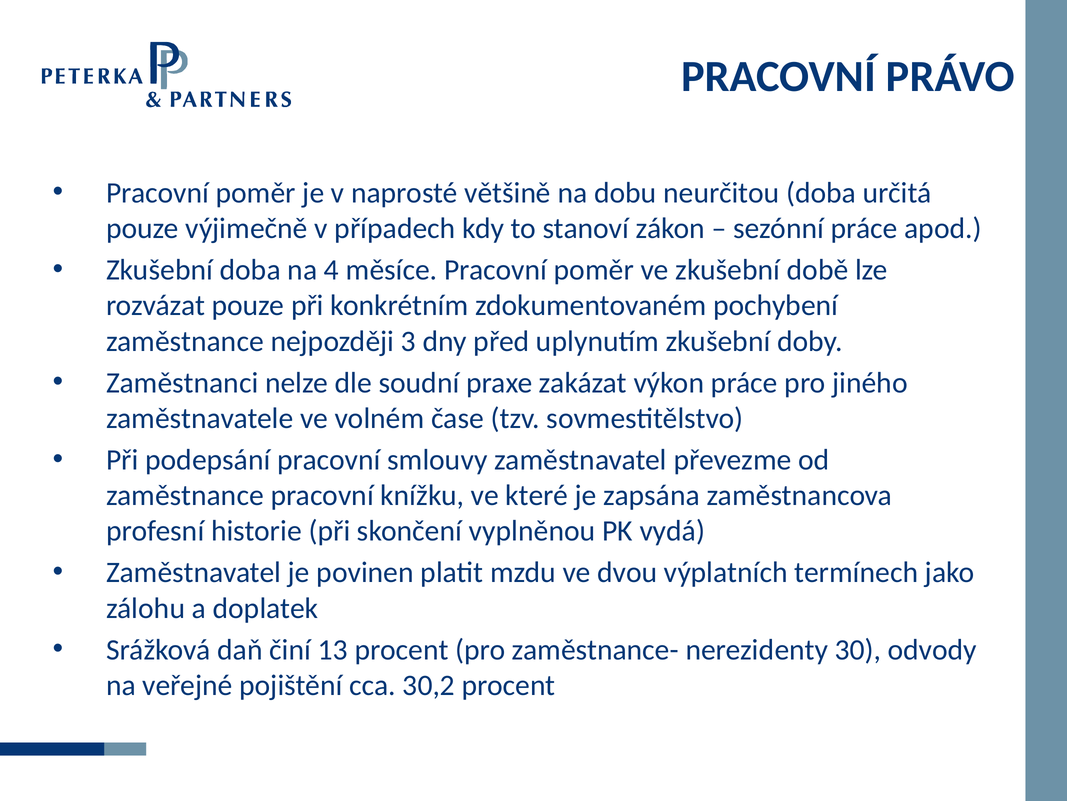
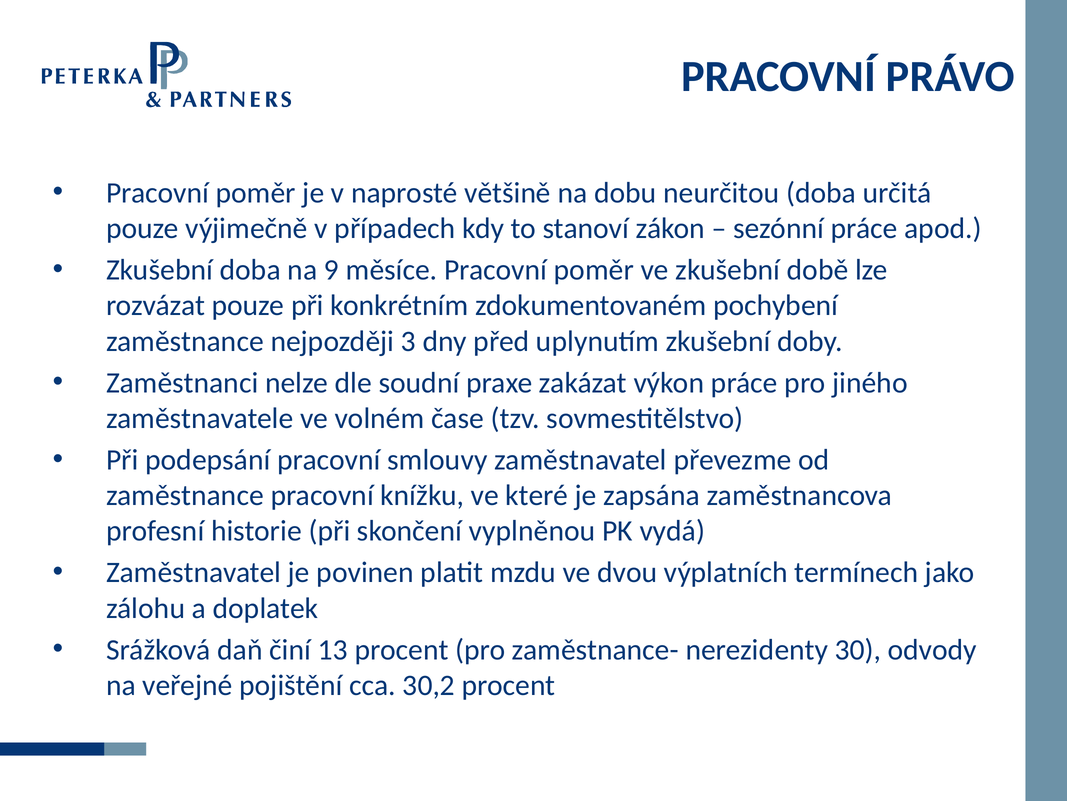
4: 4 -> 9
